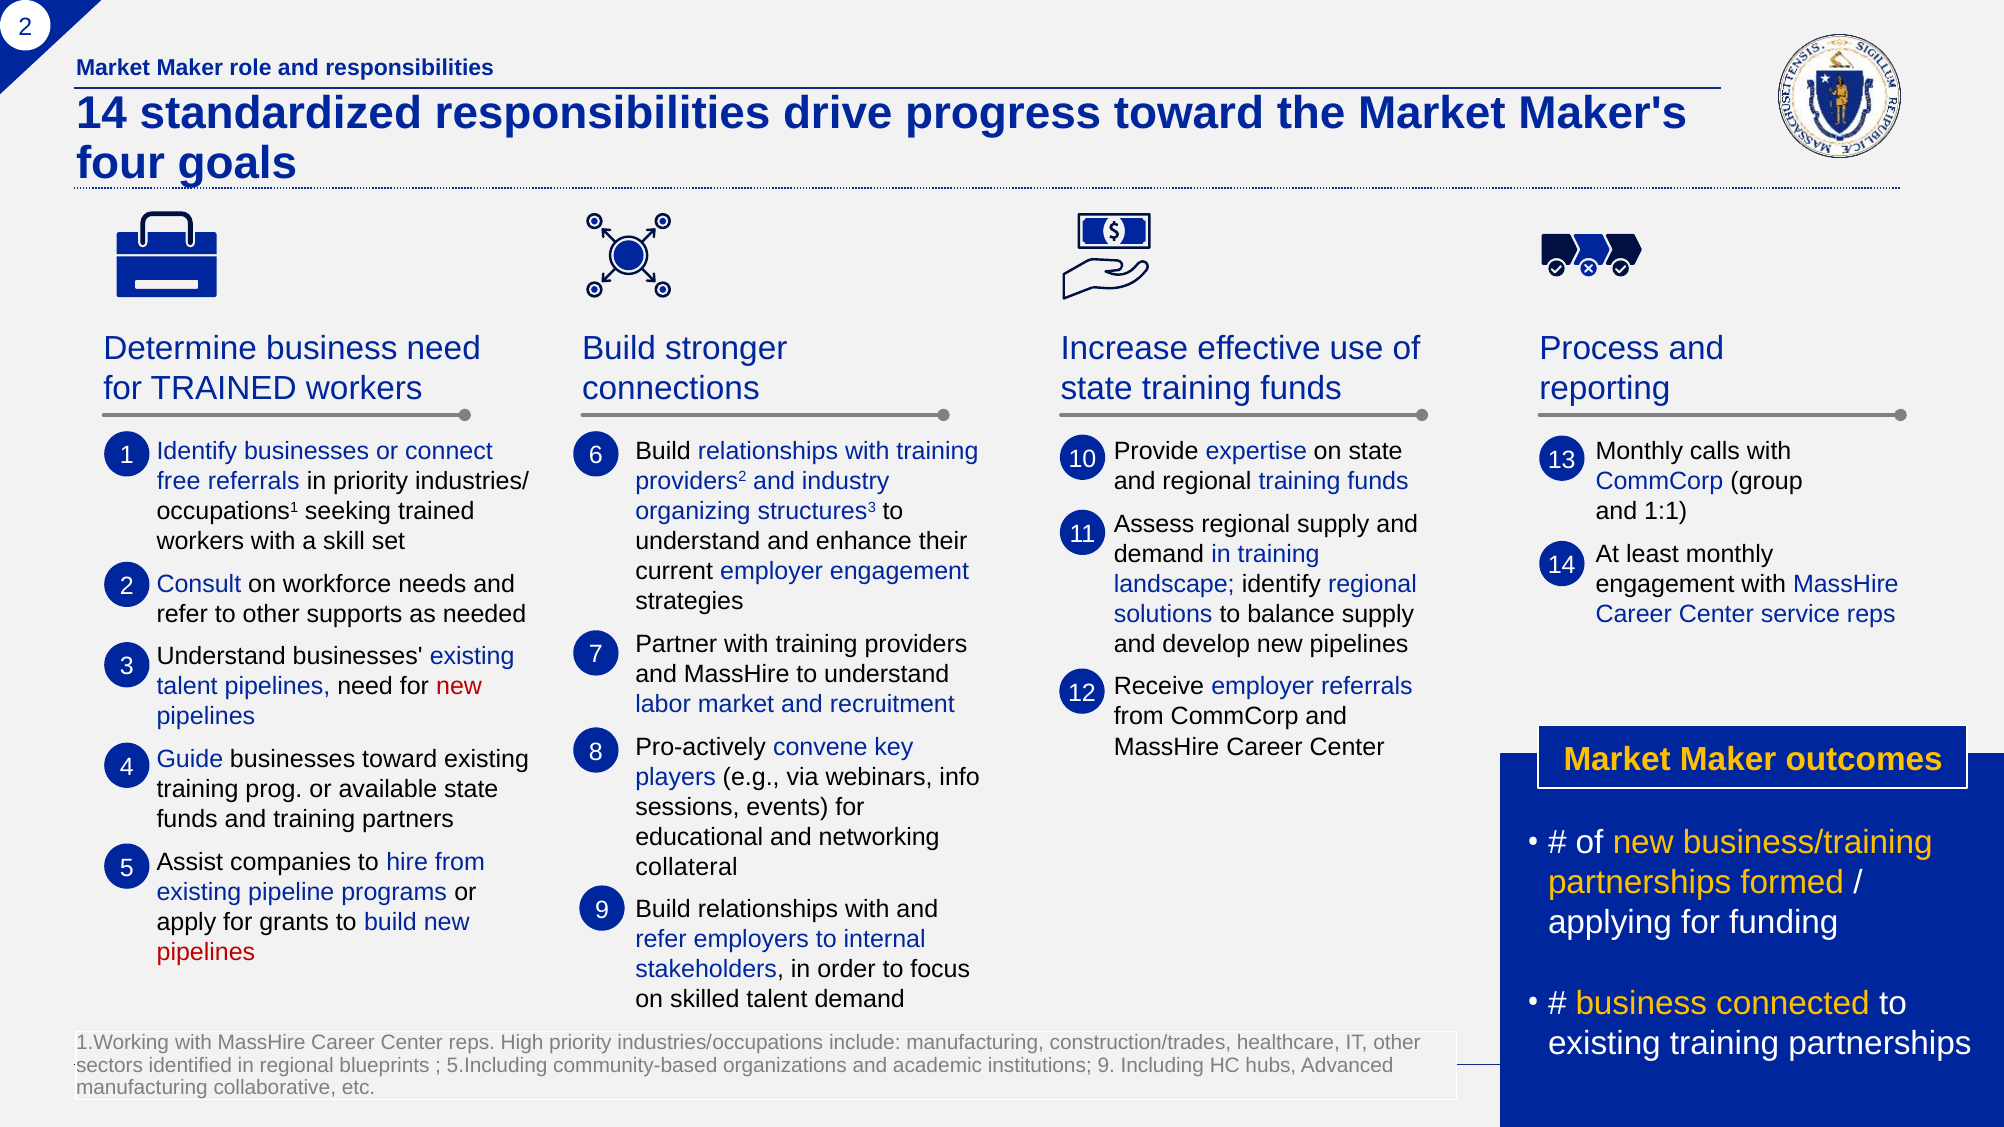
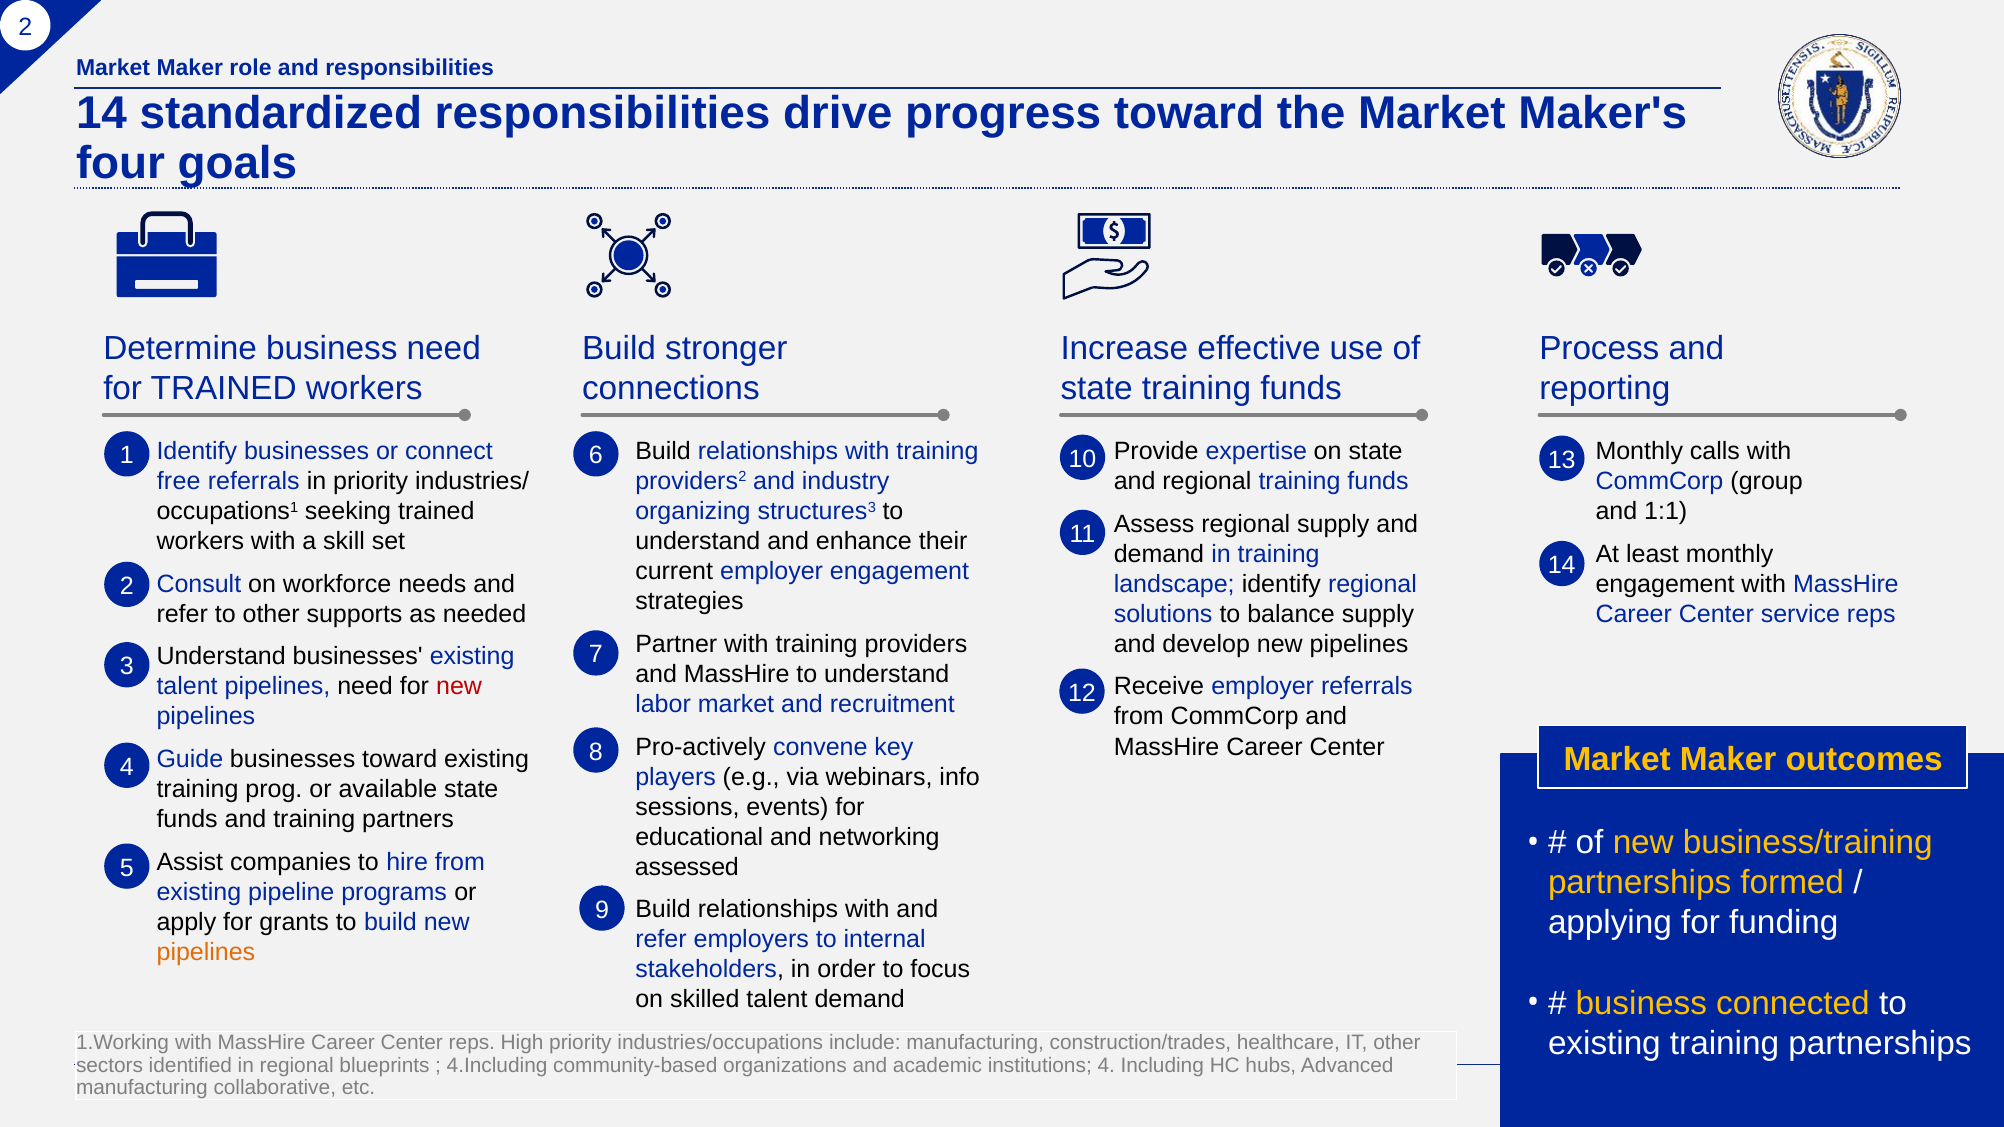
collateral: collateral -> assessed
pipelines at (206, 952) colour: red -> orange
5.Including: 5.Including -> 4.Including
institutions 9: 9 -> 4
